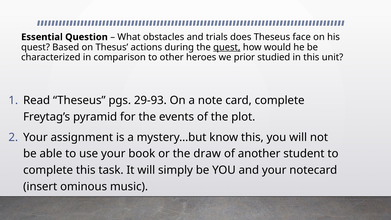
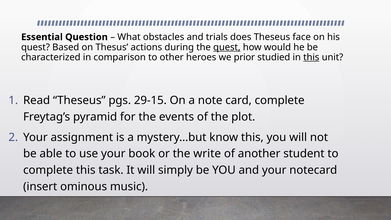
this at (311, 57) underline: none -> present
29-93: 29-93 -> 29-15
draw: draw -> write
